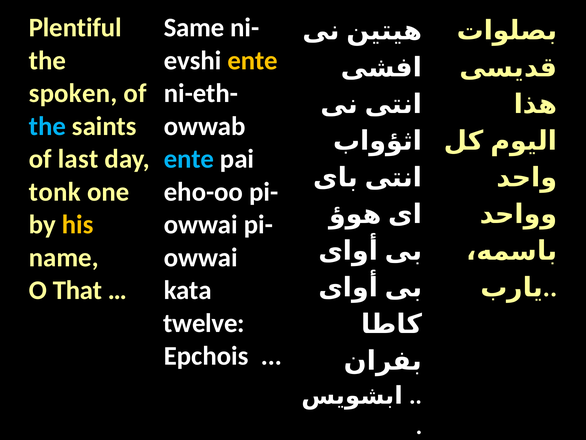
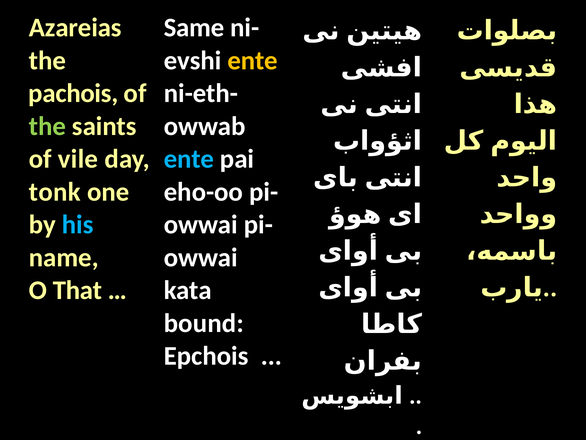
Plentiful: Plentiful -> Azareias
spoken: spoken -> pachois
the at (47, 126) colour: light blue -> light green
last: last -> vile
his colour: yellow -> light blue
twelve: twelve -> bound
